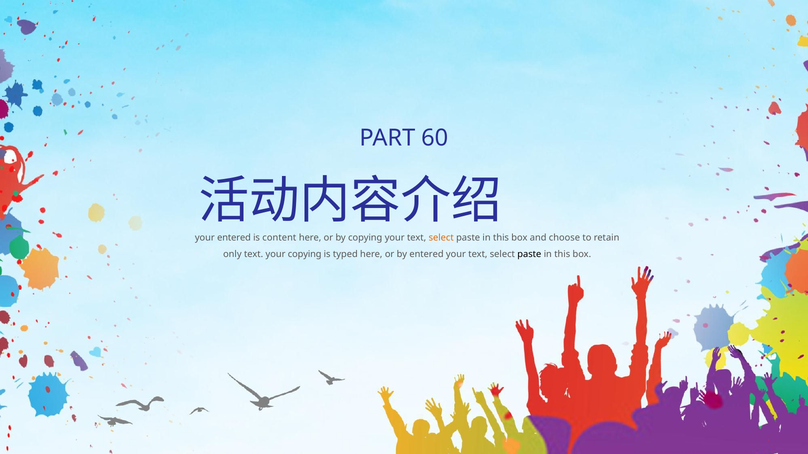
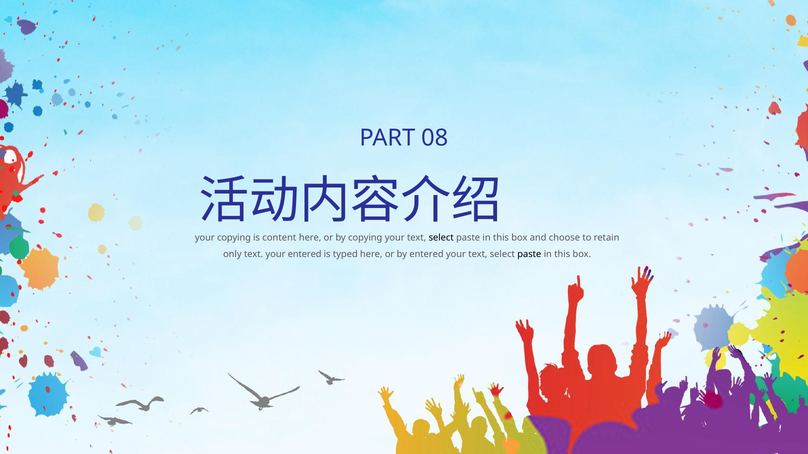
60: 60 -> 08
your entered: entered -> copying
select at (441, 238) colour: orange -> black
your copying: copying -> entered
